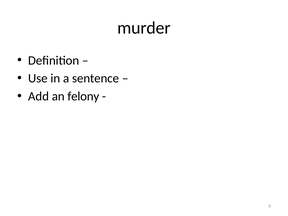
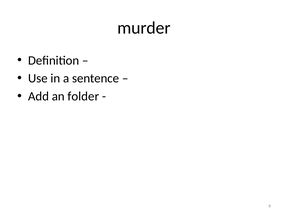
felony: felony -> folder
